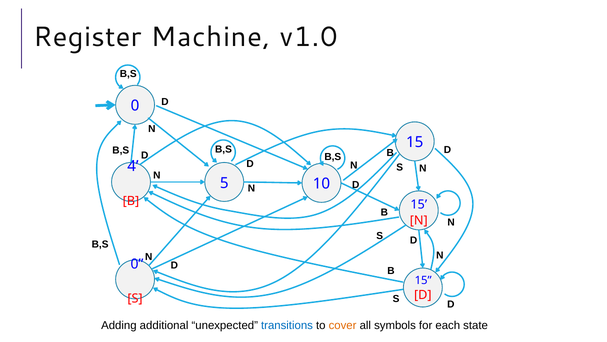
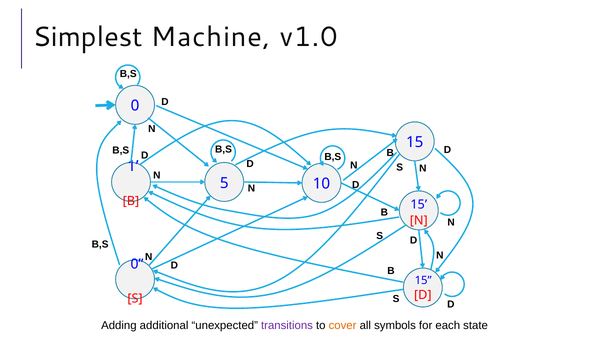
Register: Register -> Simplest
4: 4 -> 1
transitions colour: blue -> purple
